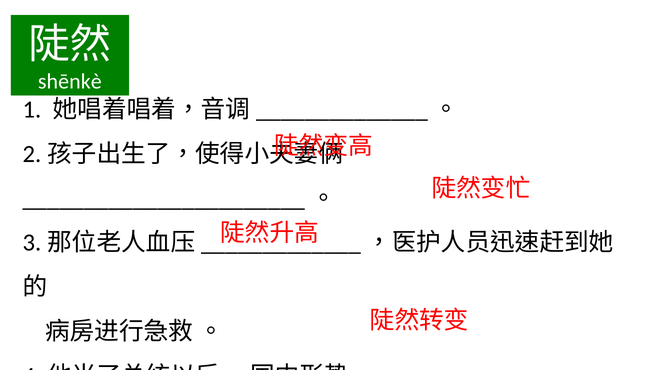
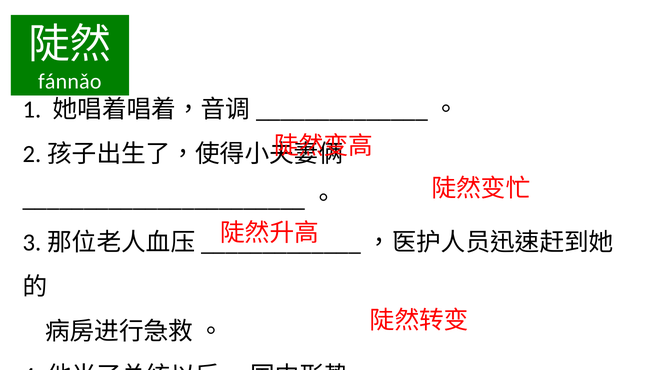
shēnkè: shēnkè -> fánnǎo
